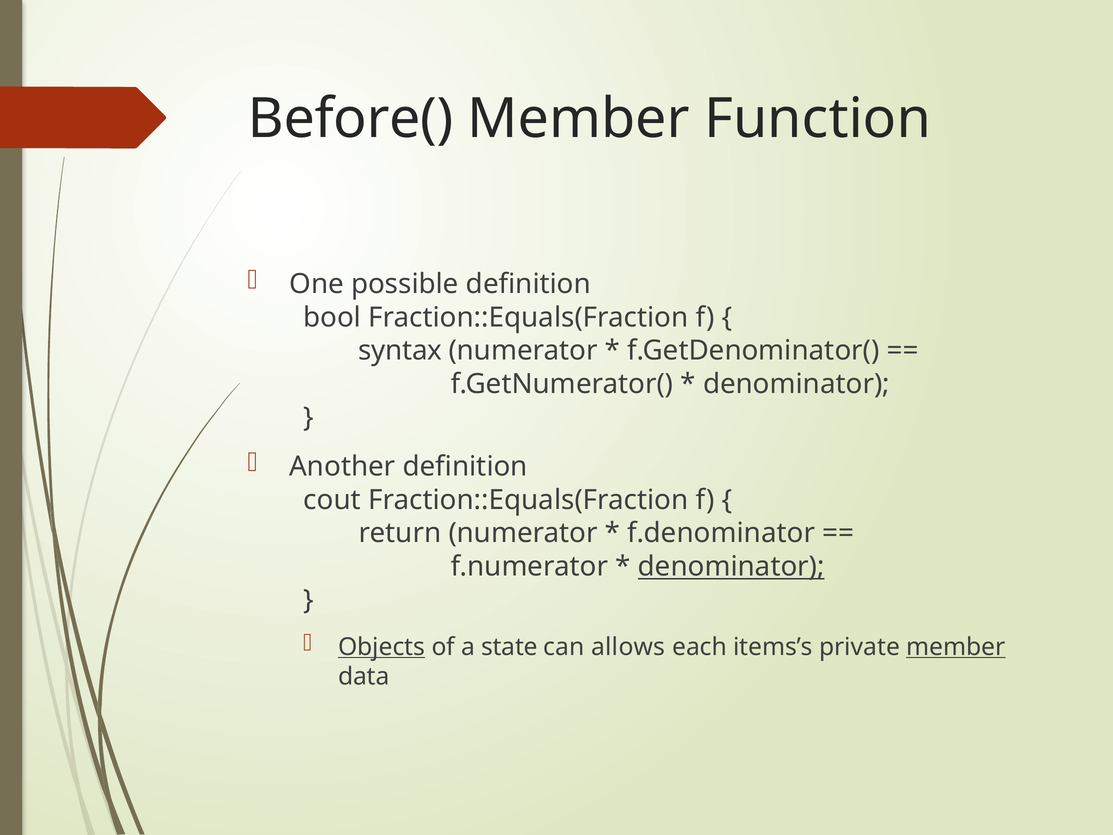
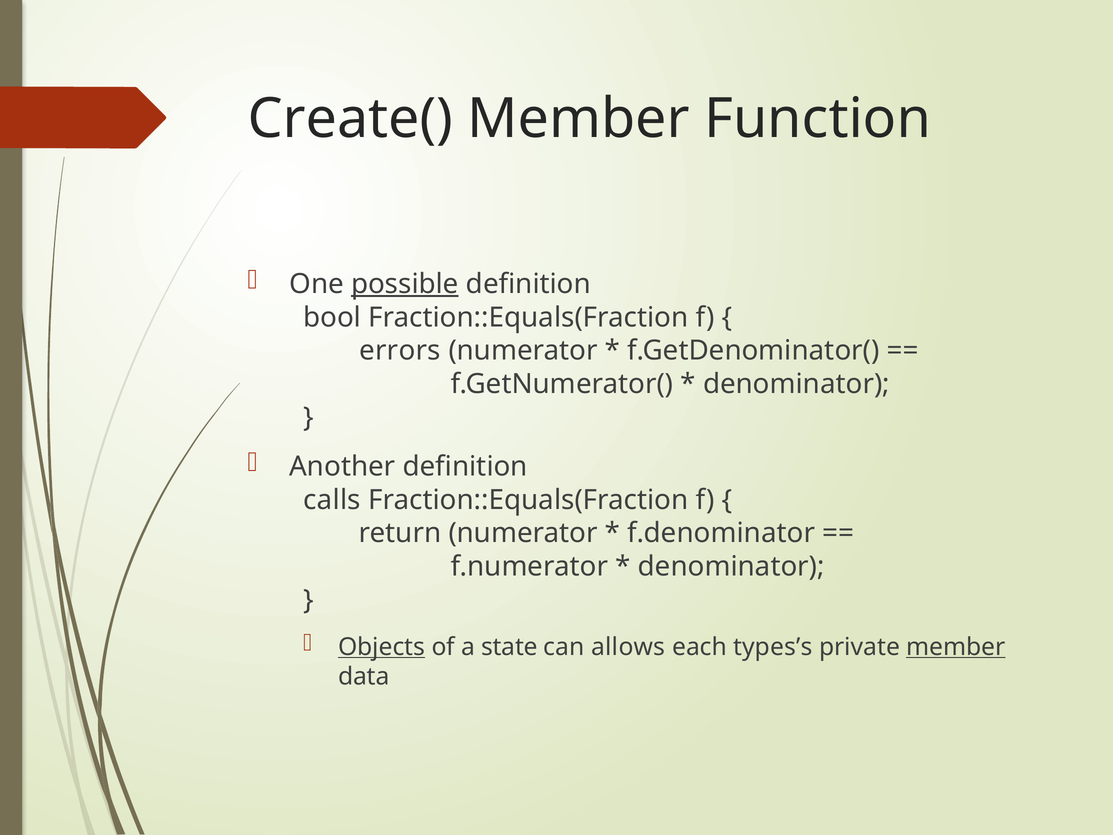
Before(: Before( -> Create(
possible underline: none -> present
syntax: syntax -> errors
cout: cout -> calls
denominator at (731, 567) underline: present -> none
items’s: items’s -> types’s
